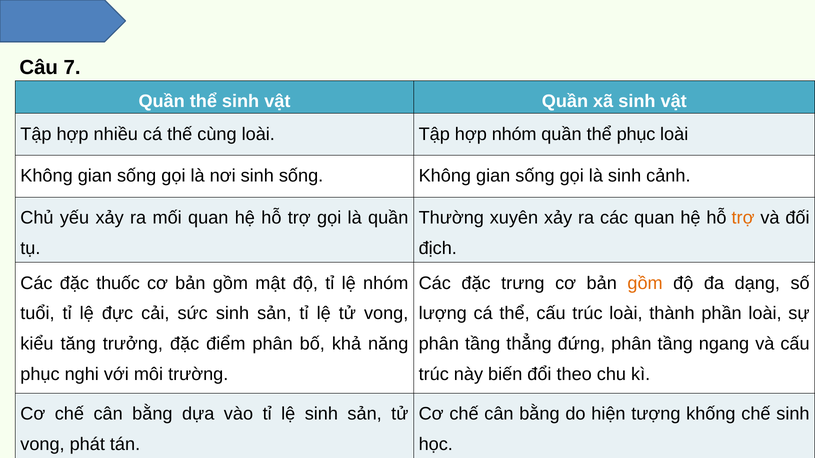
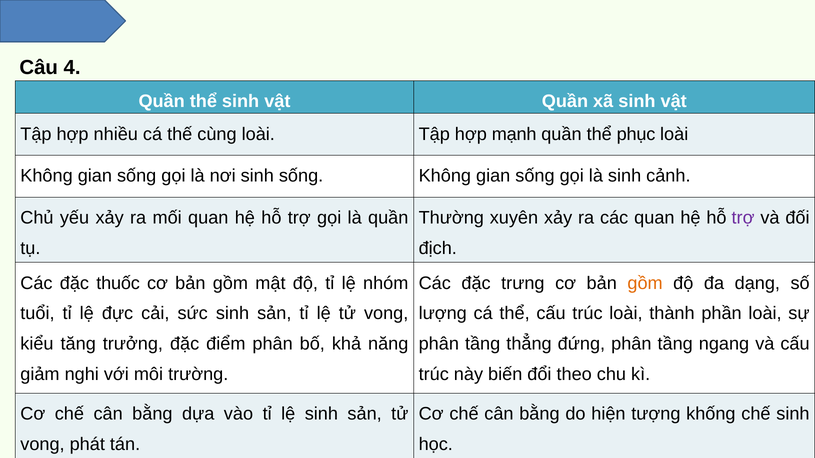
7: 7 -> 4
hợp nhóm: nhóm -> mạnh
trợ at (743, 218) colour: orange -> purple
phục at (40, 375): phục -> giảm
